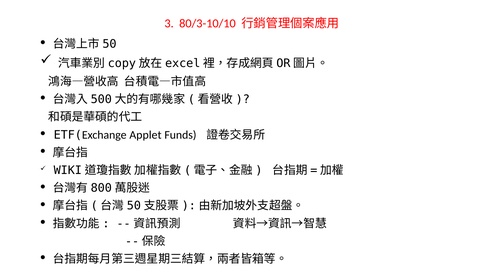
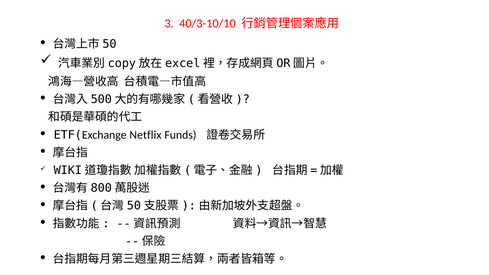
80/3-10/10: 80/3-10/10 -> 40/3-10/10
Applet: Applet -> Netflix
